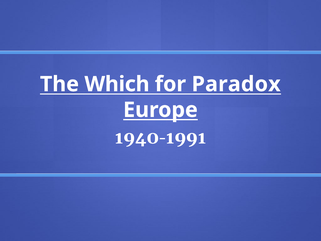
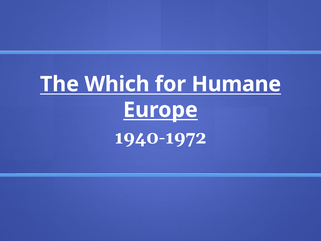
Paradox: Paradox -> Humane
1940-1991: 1940-1991 -> 1940-1972
